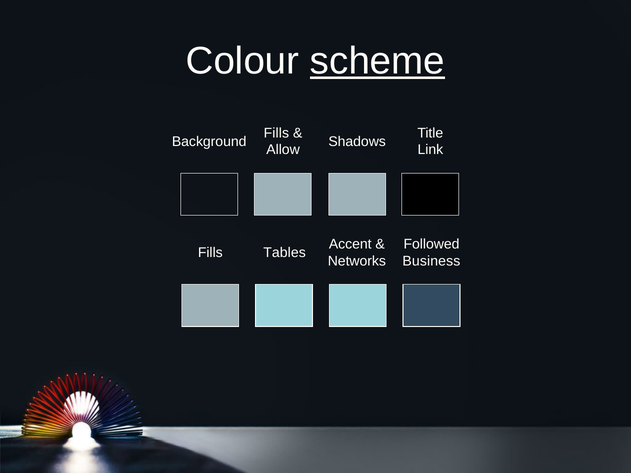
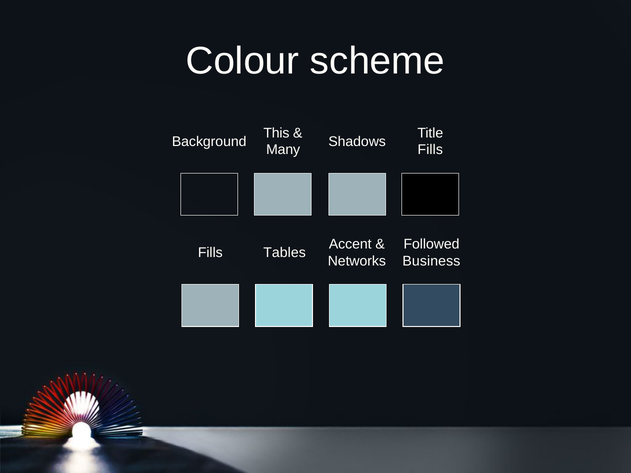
scheme underline: present -> none
Fills at (276, 133): Fills -> This
Allow: Allow -> Many
Link at (430, 150): Link -> Fills
